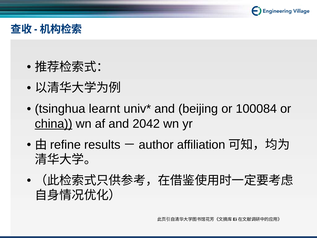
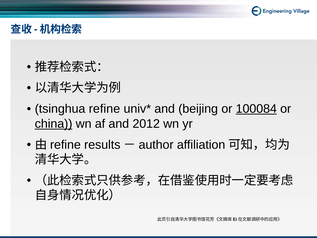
tsinghua learnt: learnt -> refine
100084 underline: none -> present
2042: 2042 -> 2012
